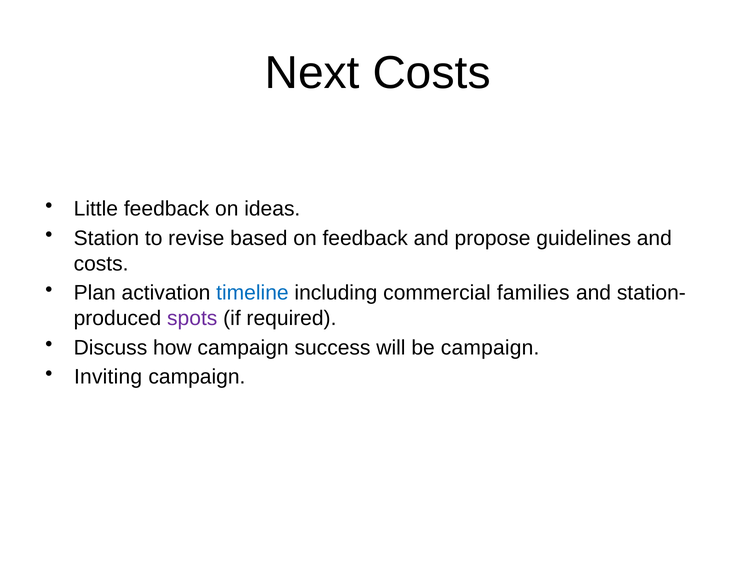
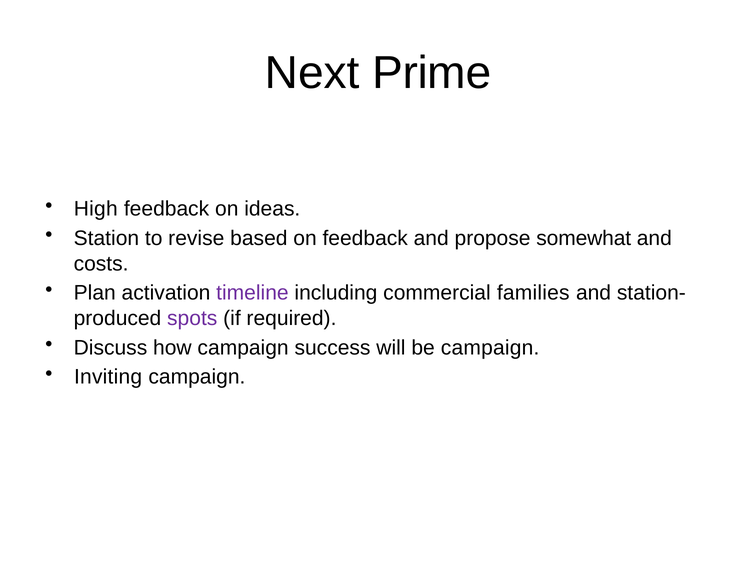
Next Costs: Costs -> Prime
Little: Little -> High
guidelines: guidelines -> somewhat
timeline colour: blue -> purple
